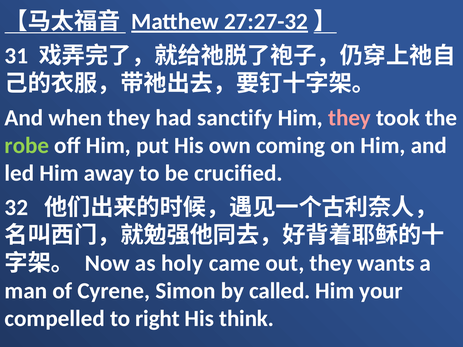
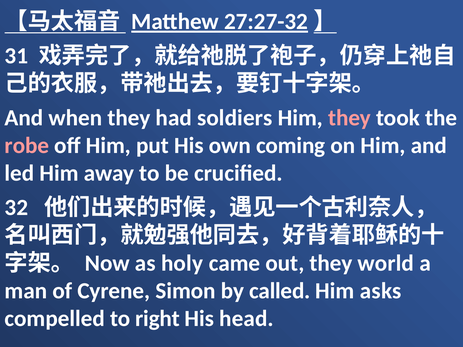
sanctify: sanctify -> soldiers
robe colour: light green -> pink
wants: wants -> world
your: your -> asks
think: think -> head
